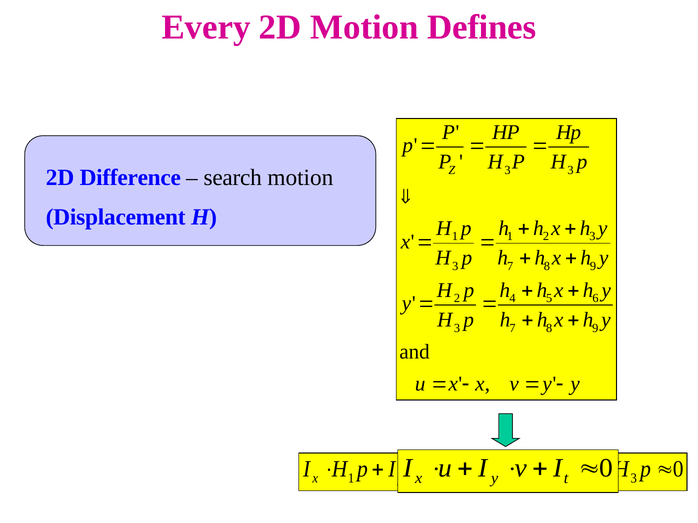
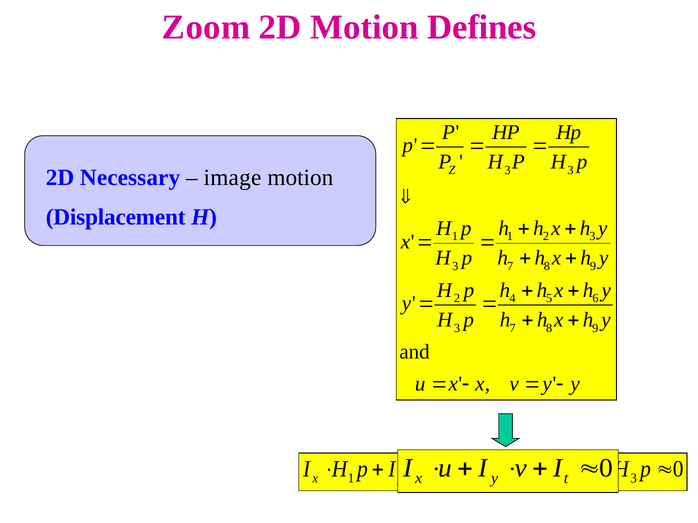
Every: Every -> Zoom
Difference: Difference -> Necessary
search: search -> image
